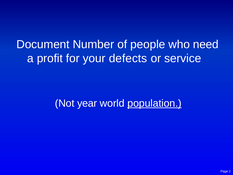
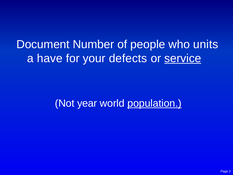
need: need -> units
profit: profit -> have
service underline: none -> present
